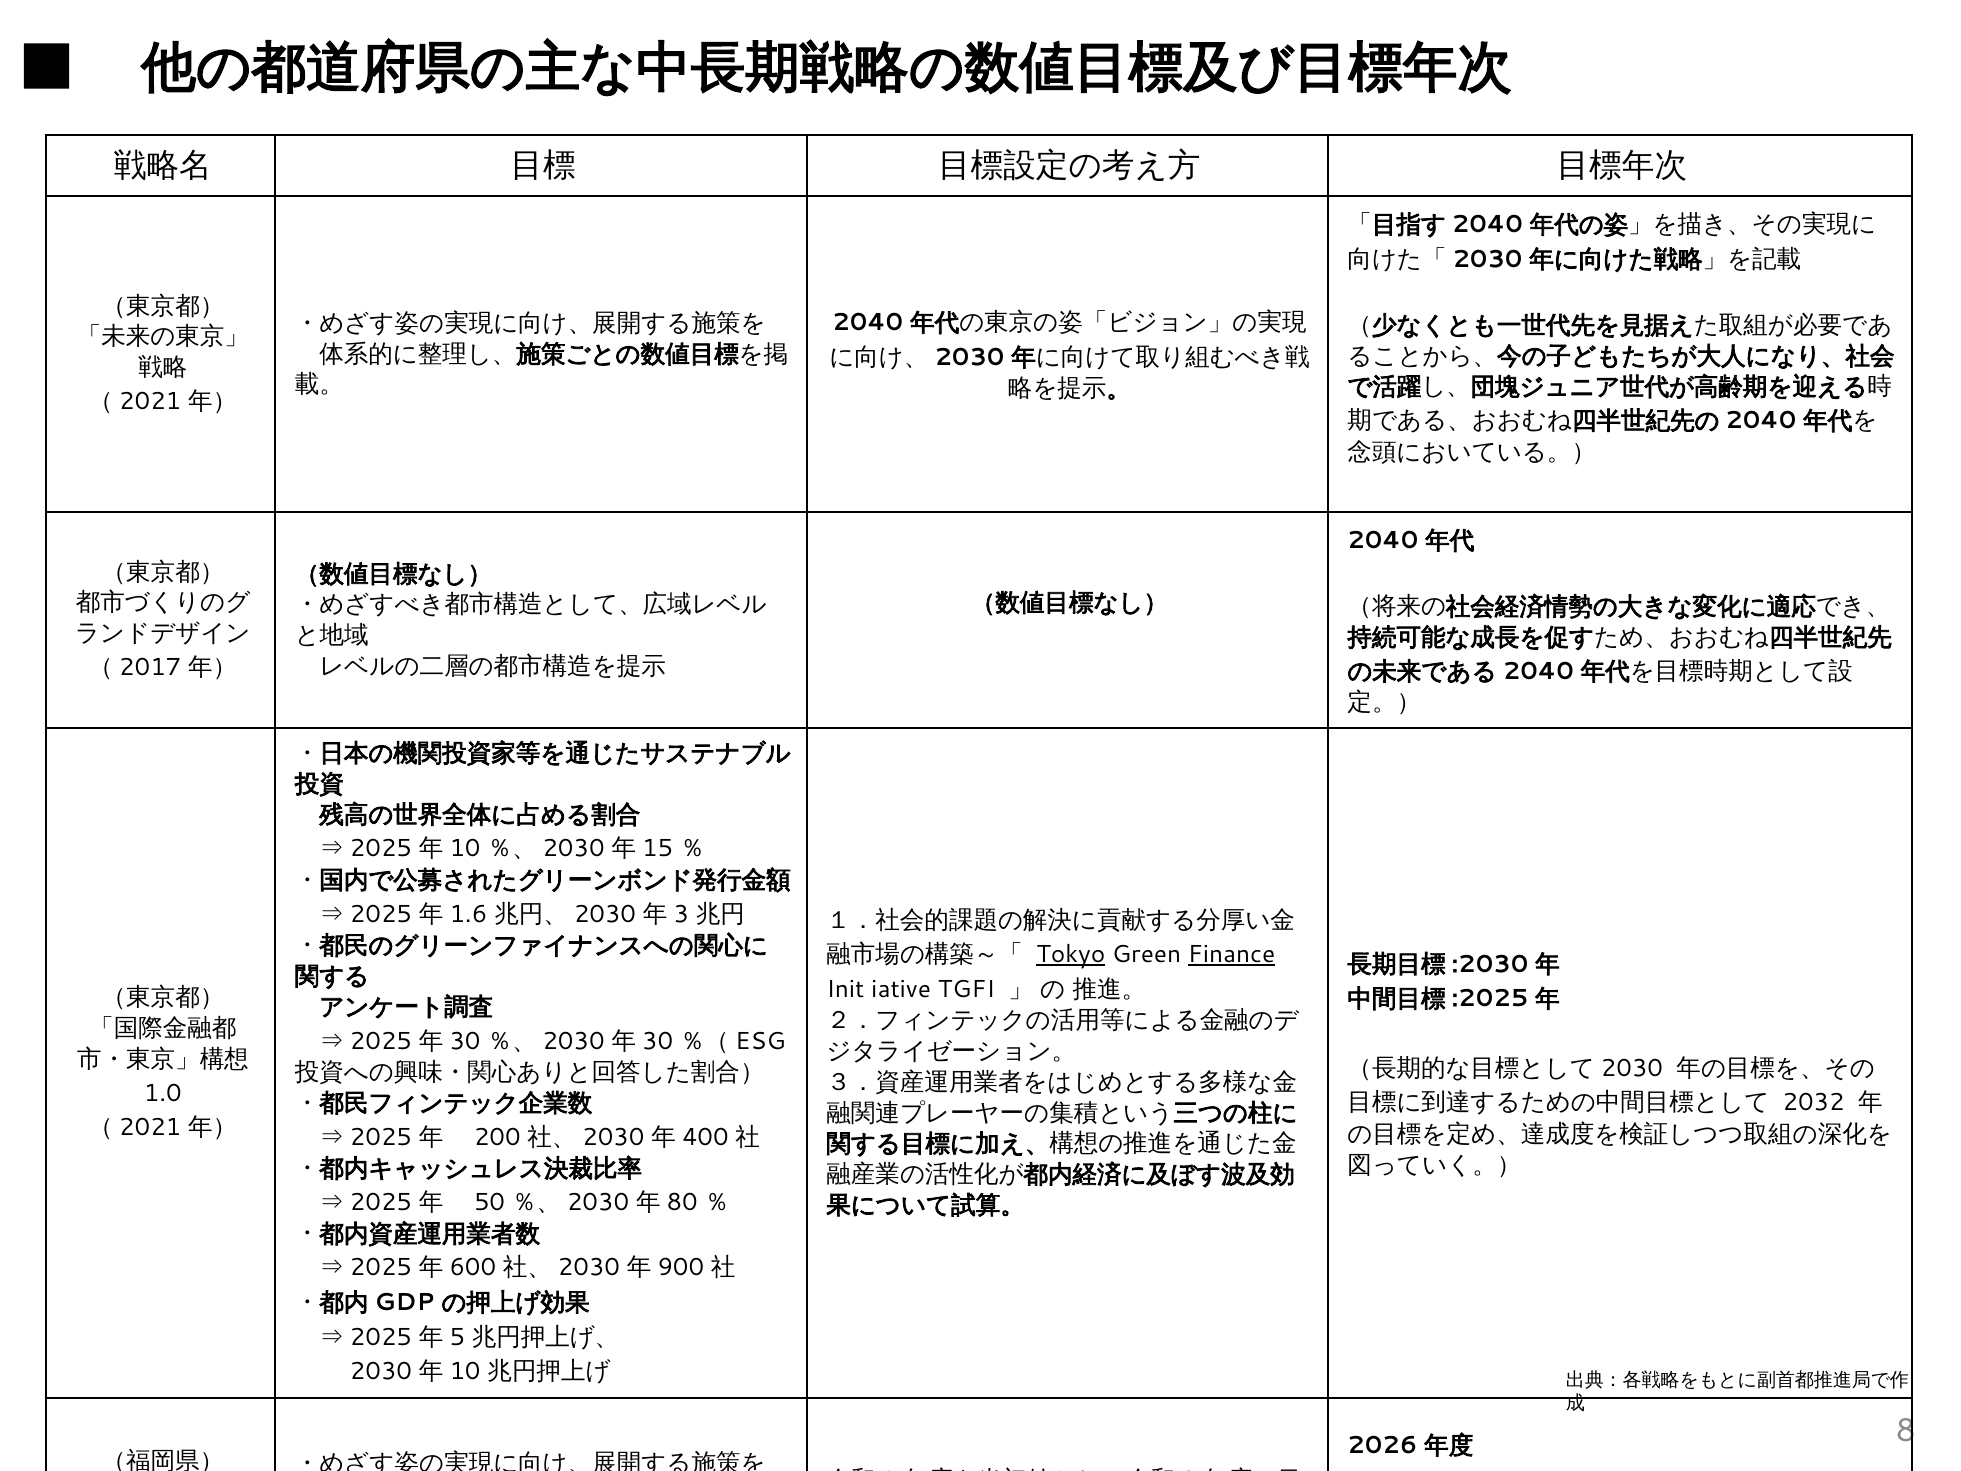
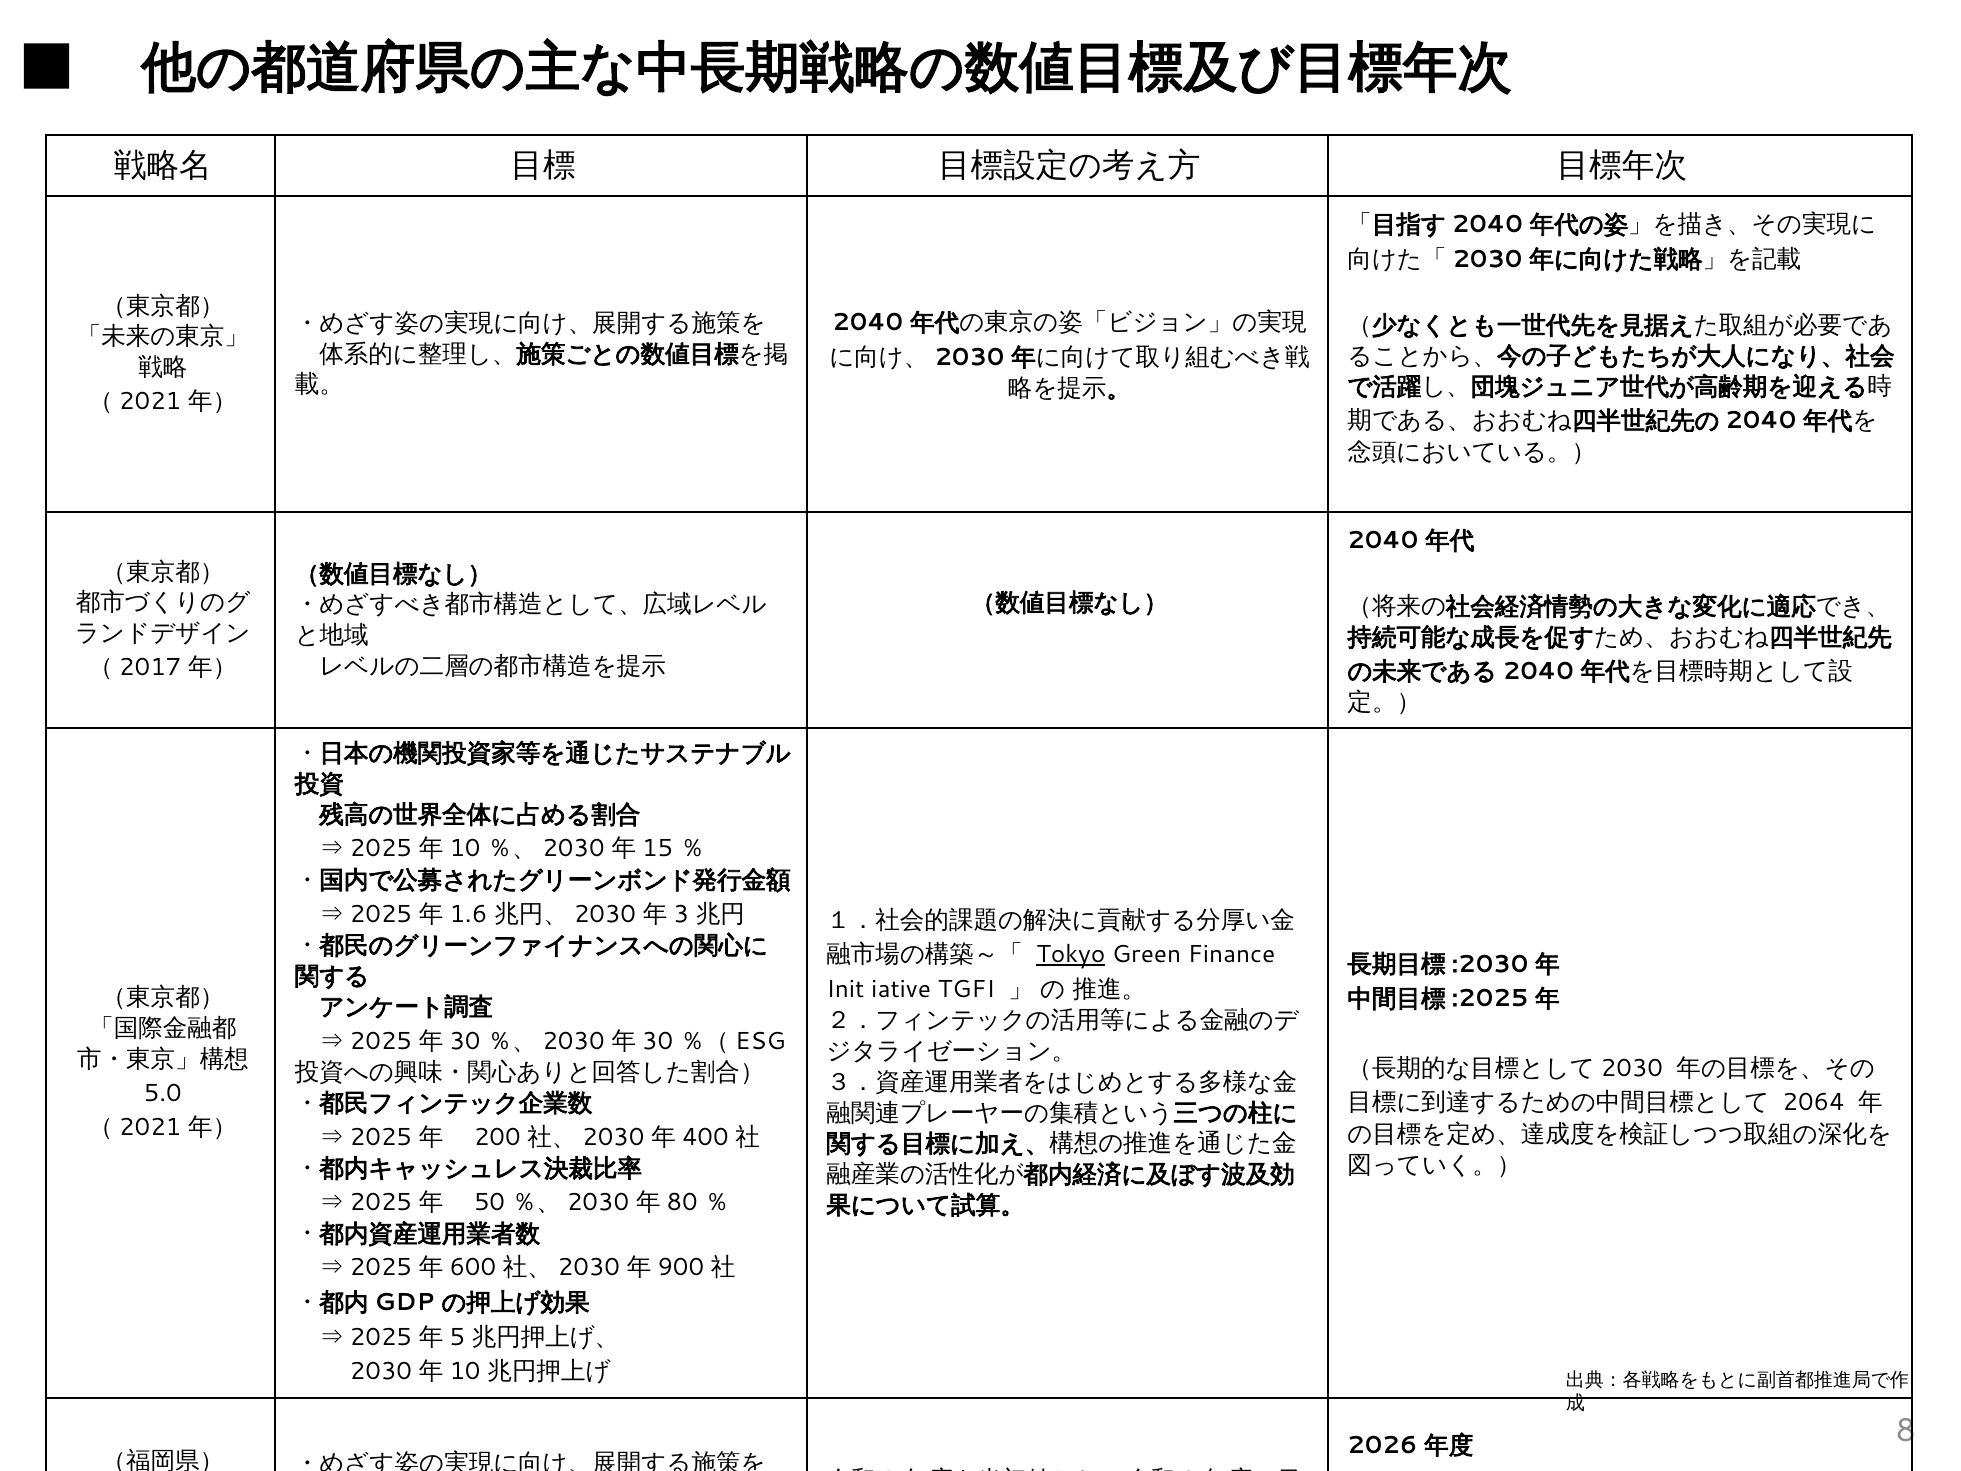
Finance underline: present -> none
1.0: 1.0 -> 5.0
2032: 2032 -> 2064
